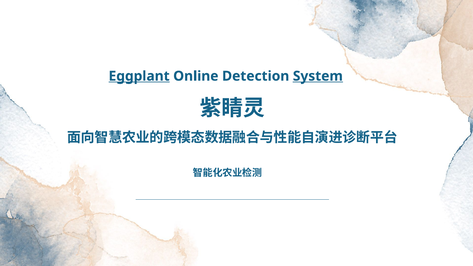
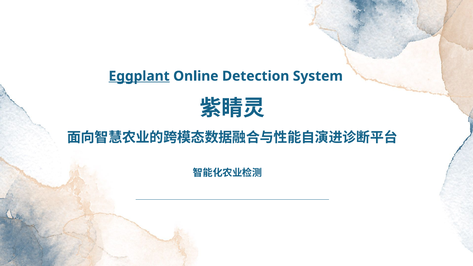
System underline: present -> none
